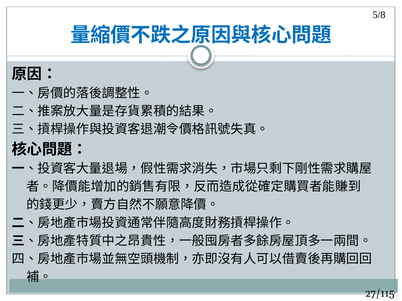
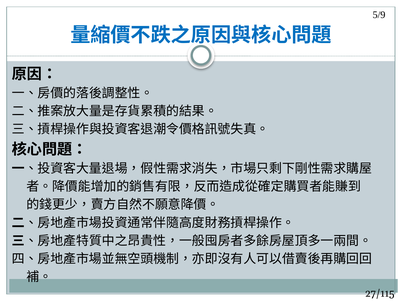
5/8: 5/8 -> 5/9
